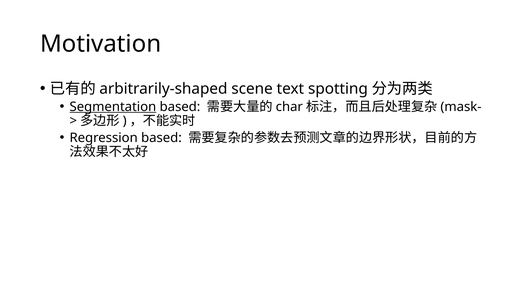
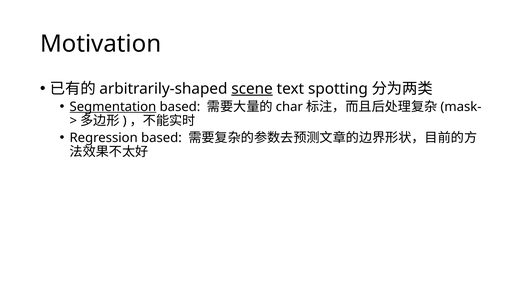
scene underline: none -> present
